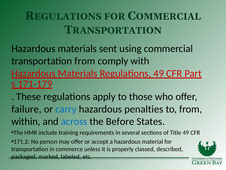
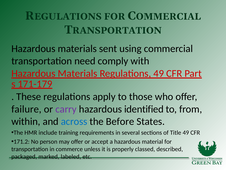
transportation from: from -> need
carry colour: blue -> purple
penalties: penalties -> identified
